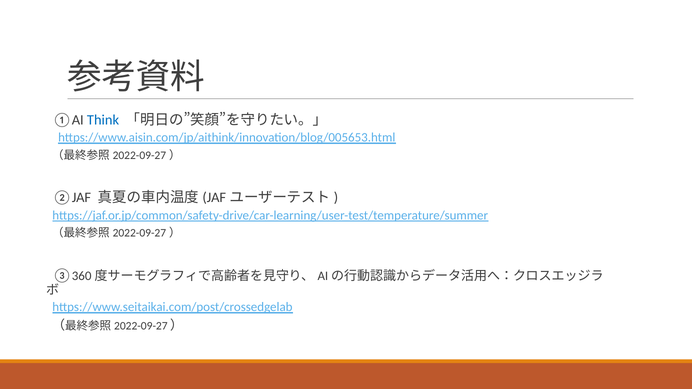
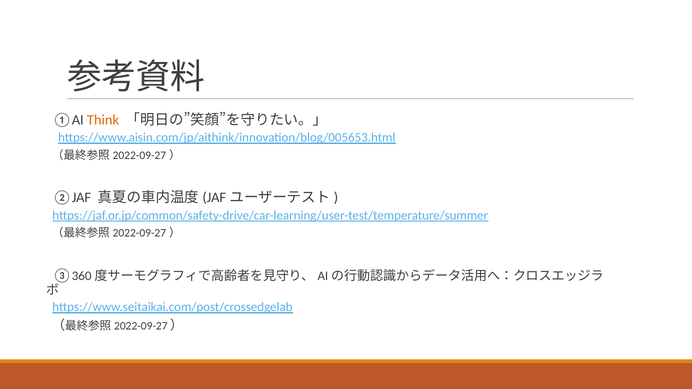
Think colour: blue -> orange
